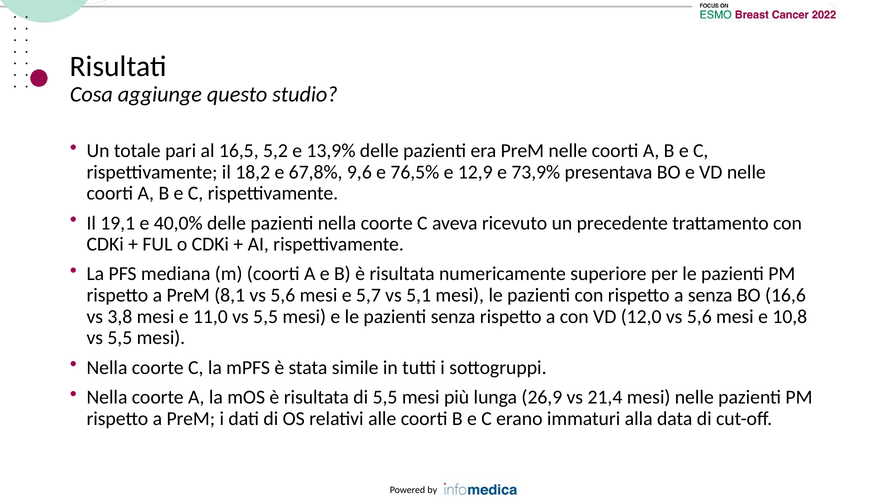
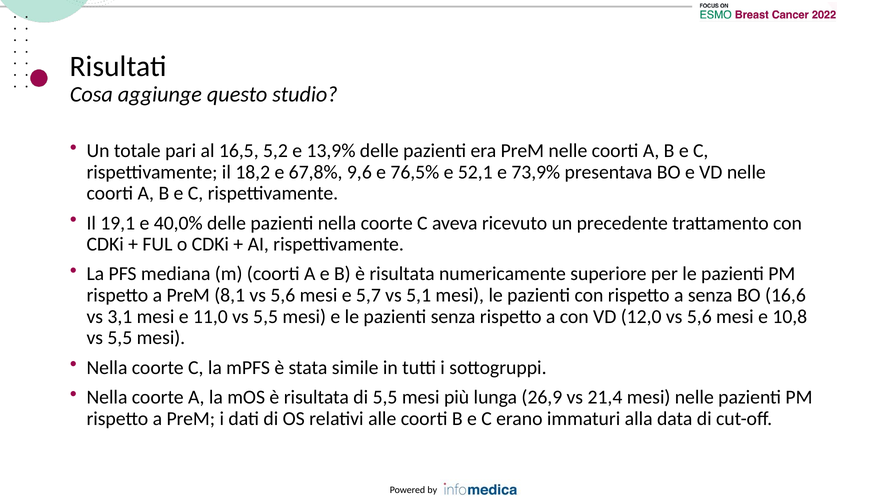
12,9: 12,9 -> 52,1
3,8: 3,8 -> 3,1
